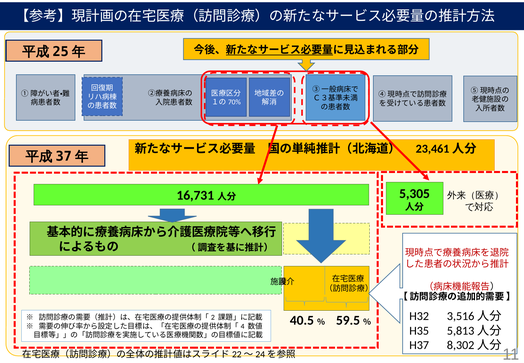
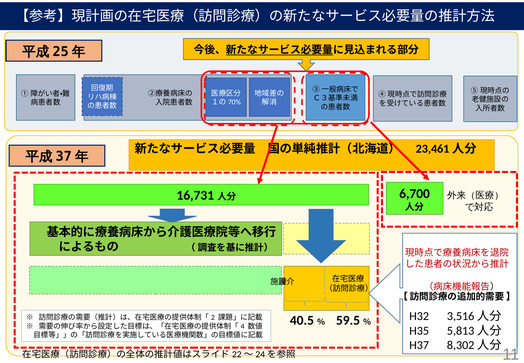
5,305: 5,305 -> 6,700
